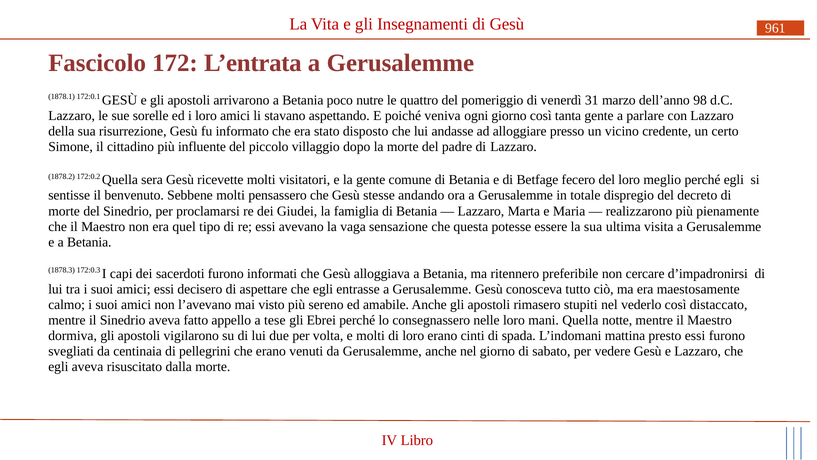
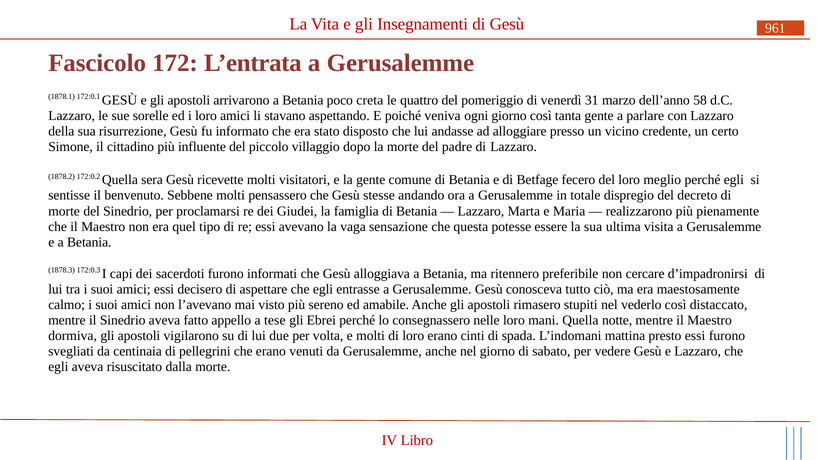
nutre: nutre -> creta
98: 98 -> 58
